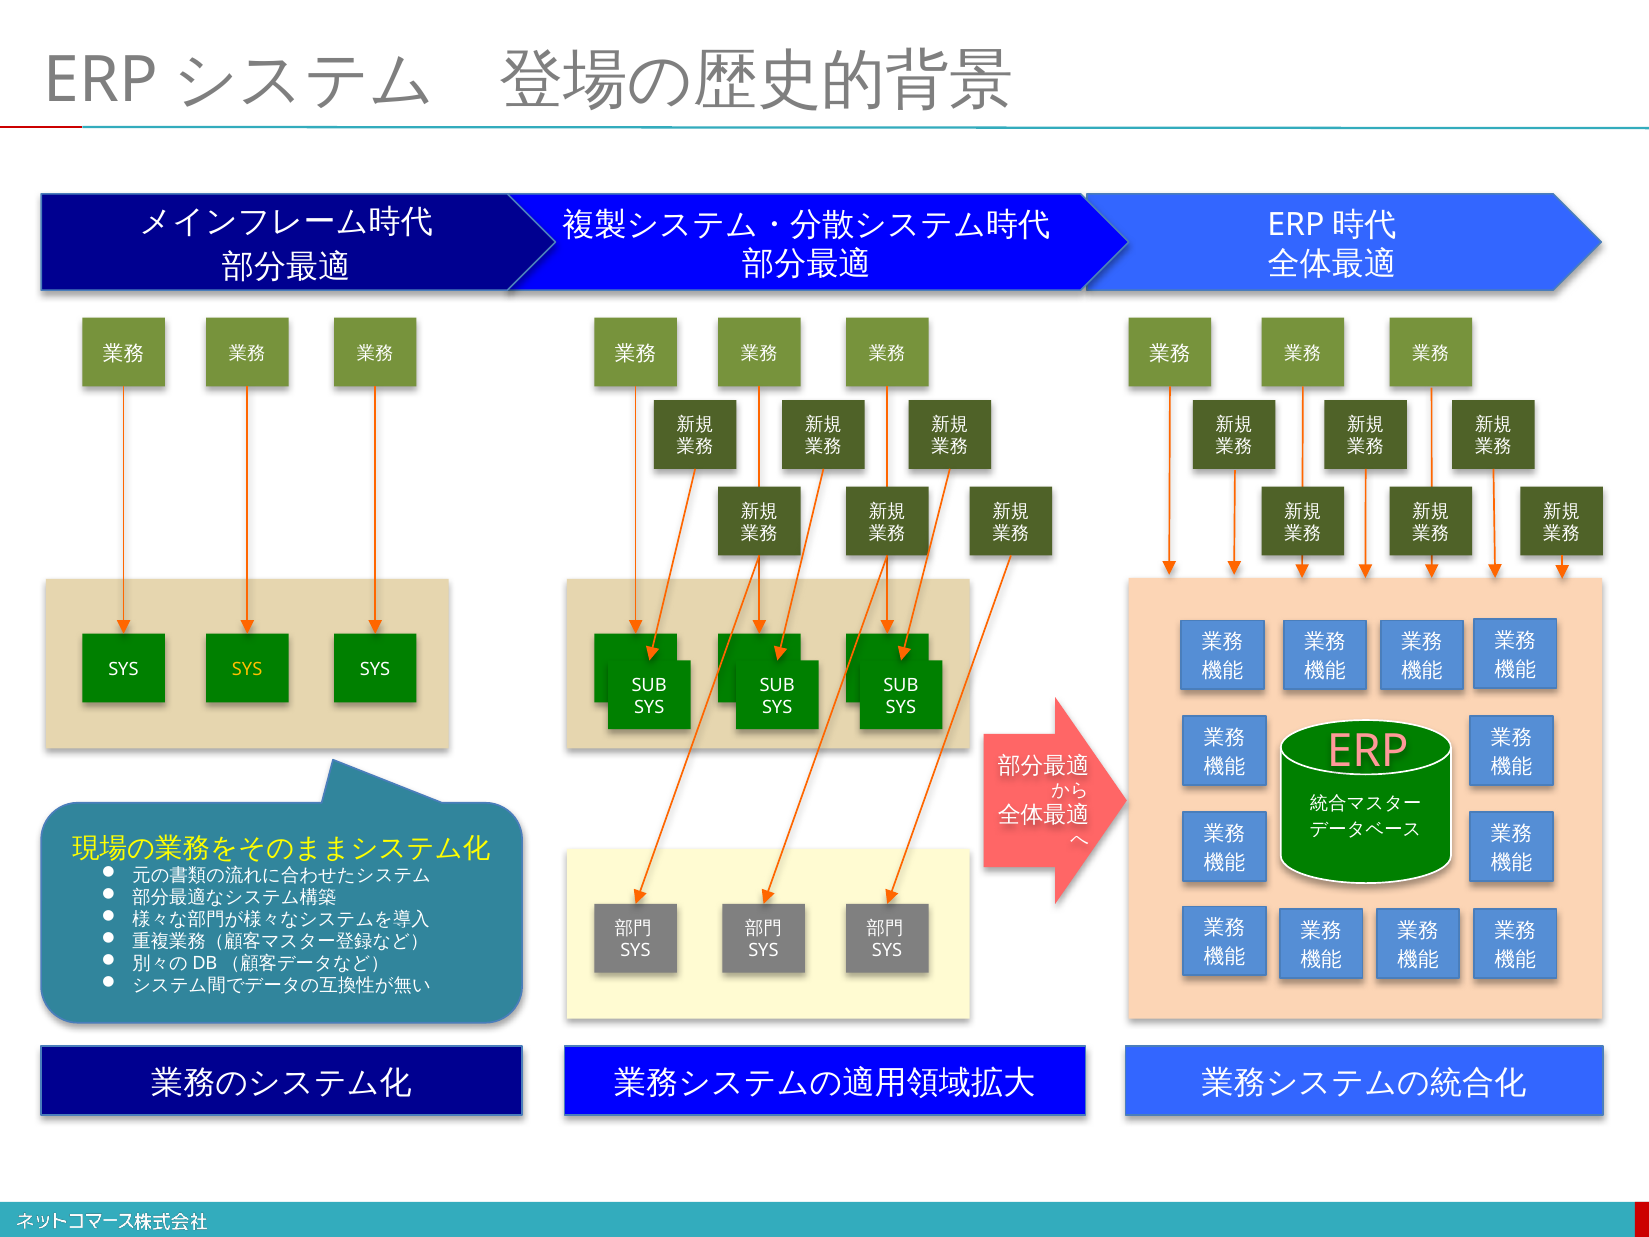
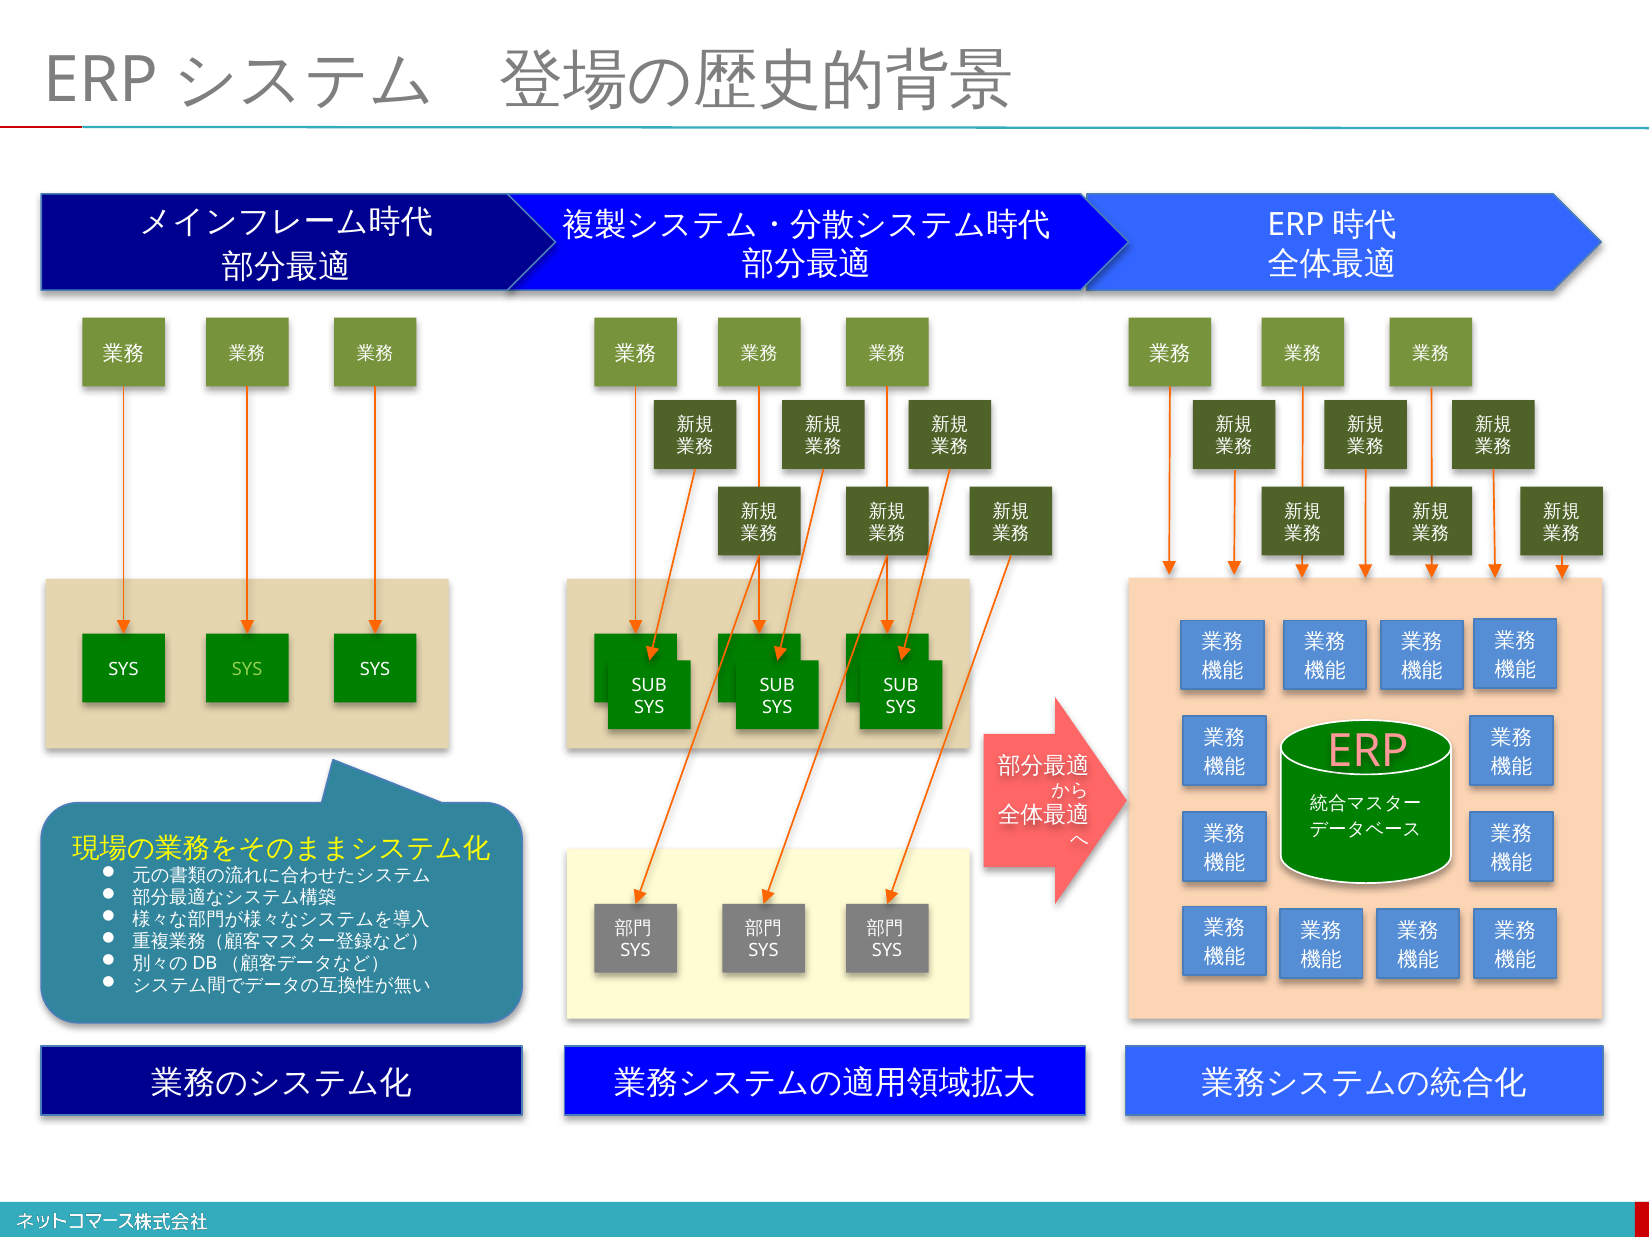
SYS at (247, 669) colour: yellow -> light green
